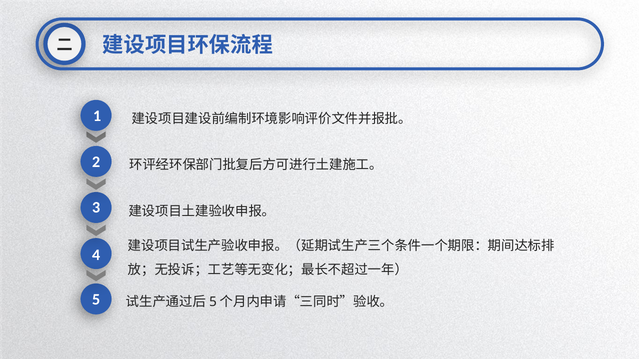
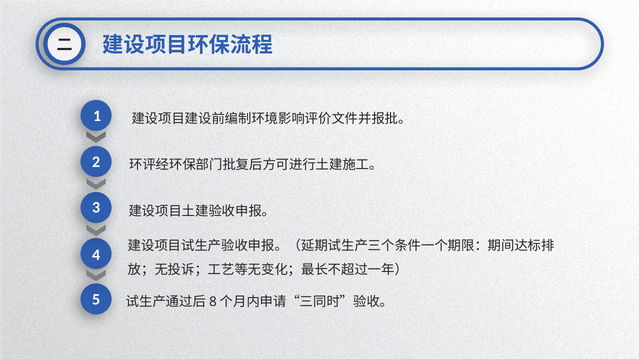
5 at (213, 302): 5 -> 8
